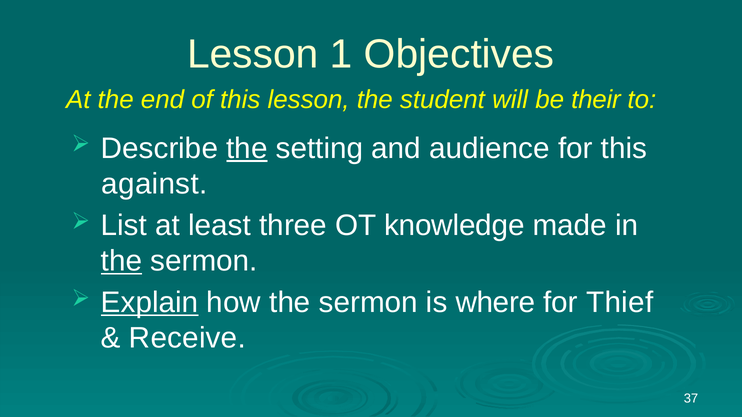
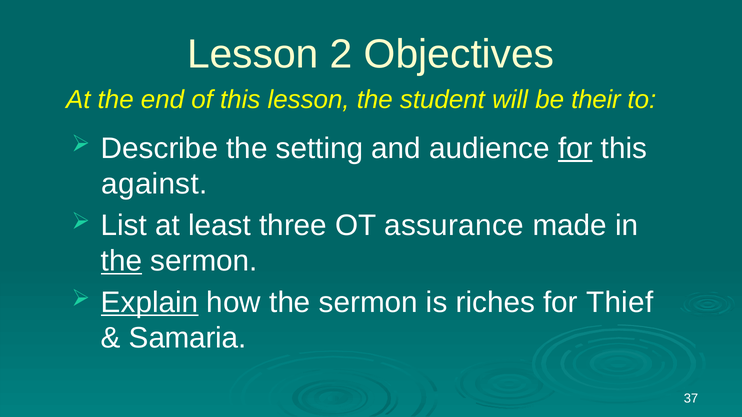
1: 1 -> 2
the at (247, 148) underline: present -> none
for at (575, 148) underline: none -> present
knowledge: knowledge -> assurance
where: where -> riches
Receive: Receive -> Samaria
